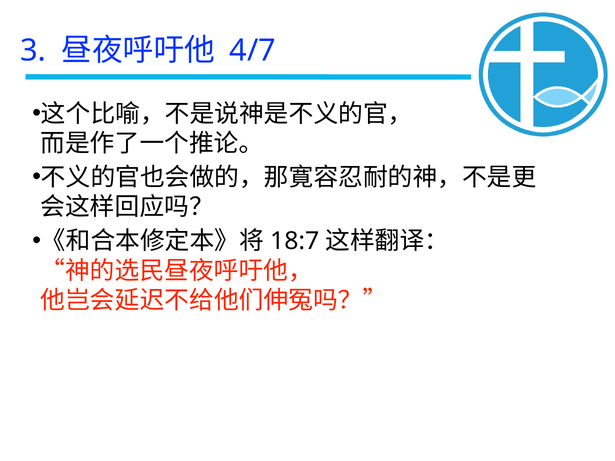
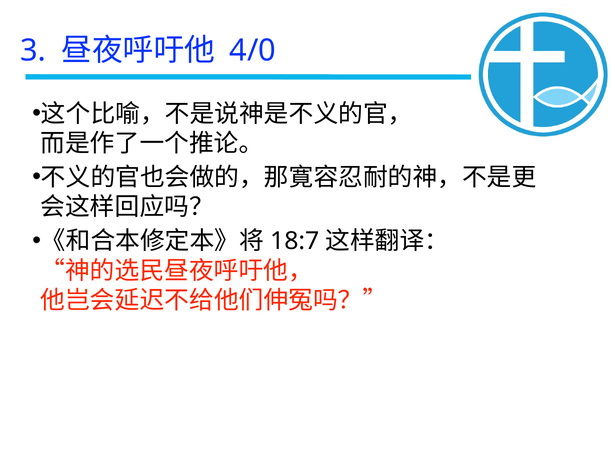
4/7: 4/7 -> 4/0
